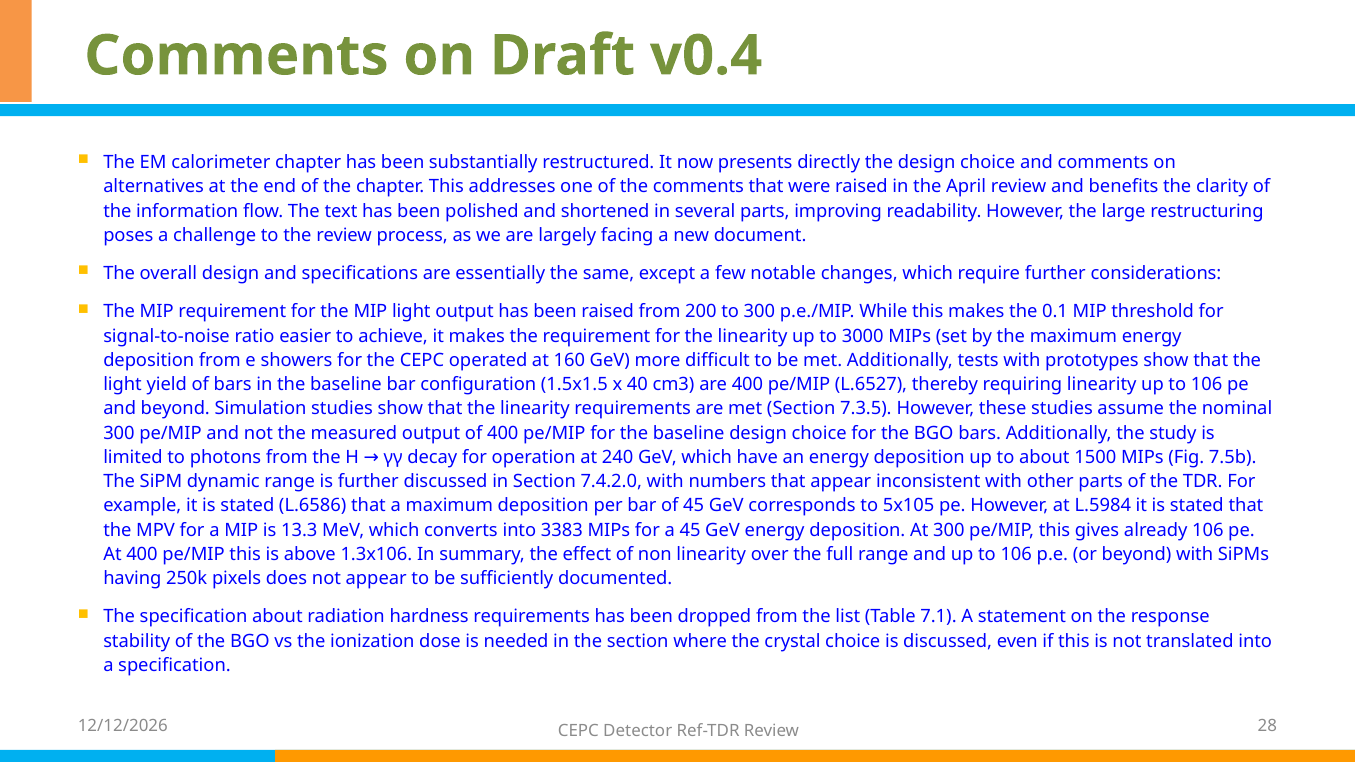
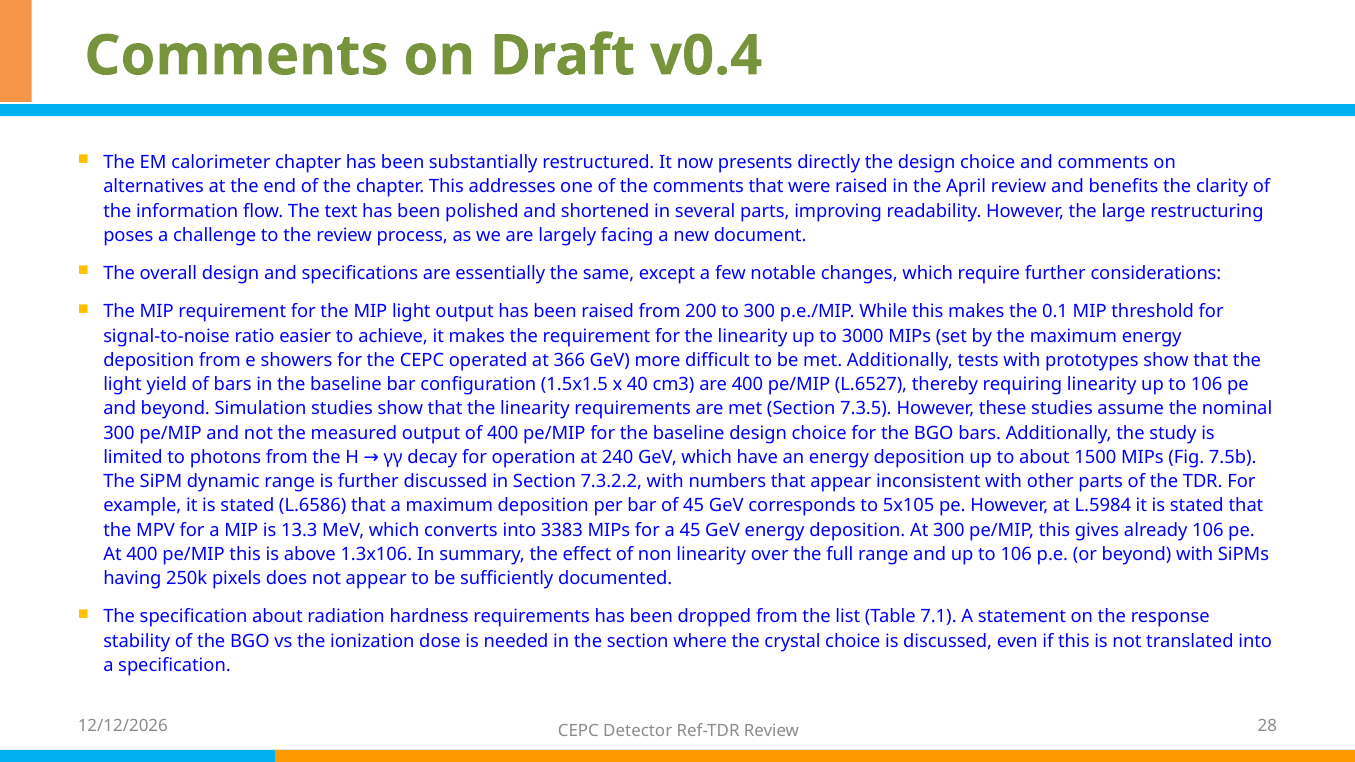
160: 160 -> 366
7.4.2.0: 7.4.2.0 -> 7.3.2.2
